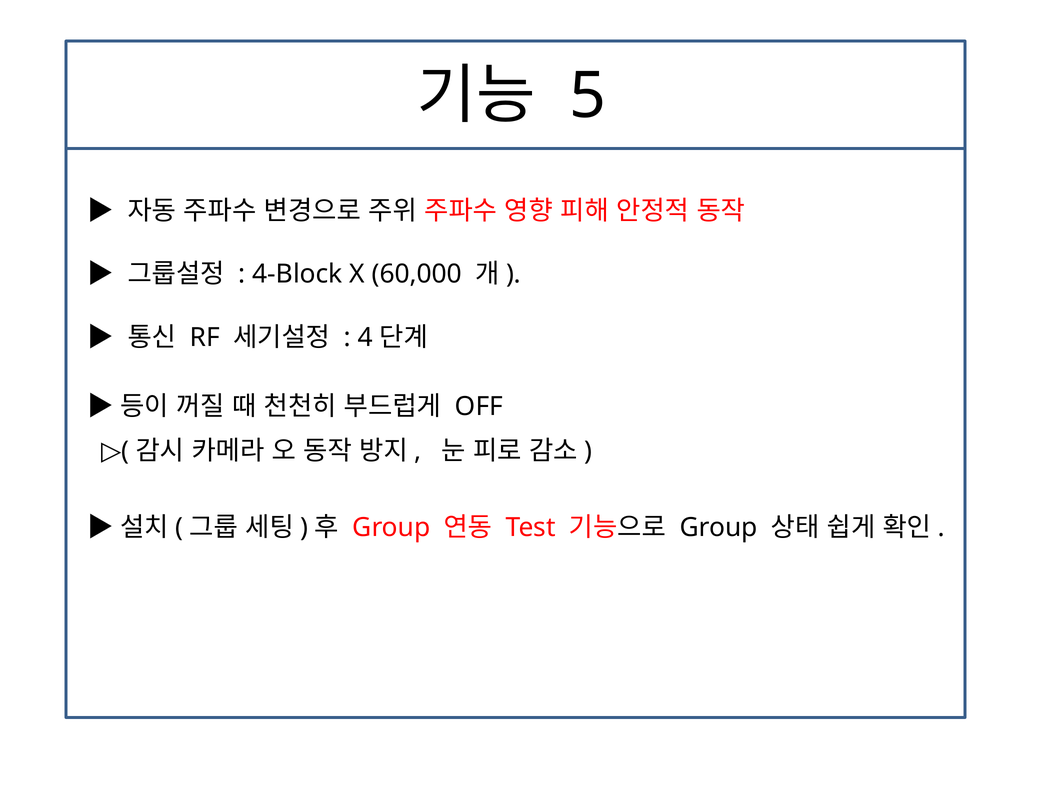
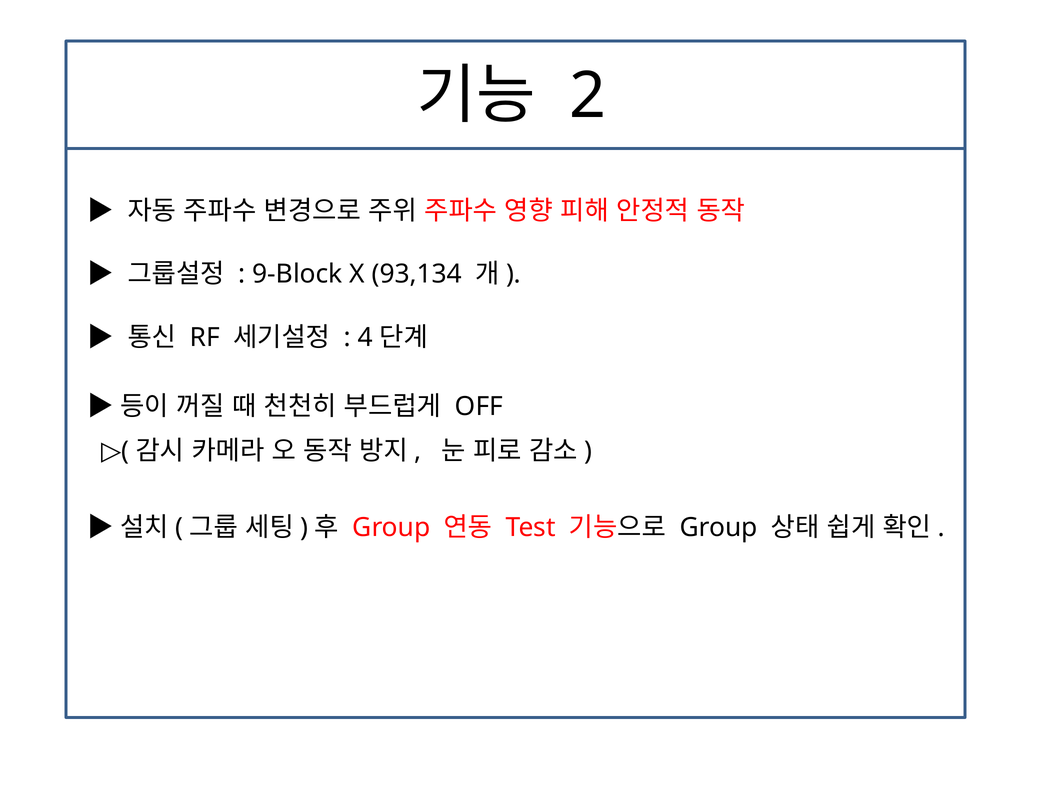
5: 5 -> 2
4-Block: 4-Block -> 9-Block
60,000: 60,000 -> 93,134
